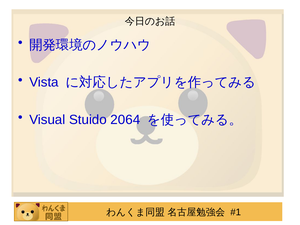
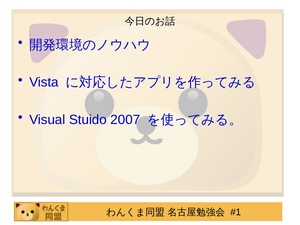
2064: 2064 -> 2007
